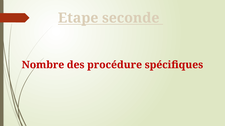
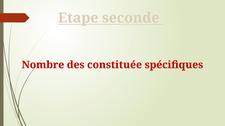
procédure: procédure -> constituée
